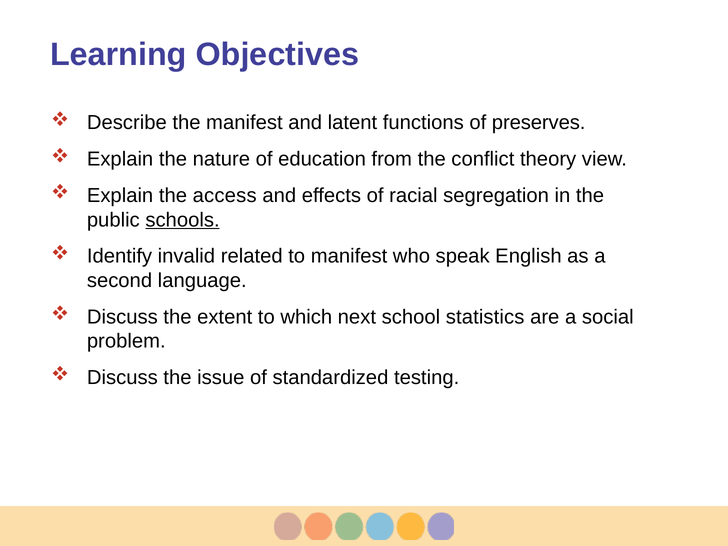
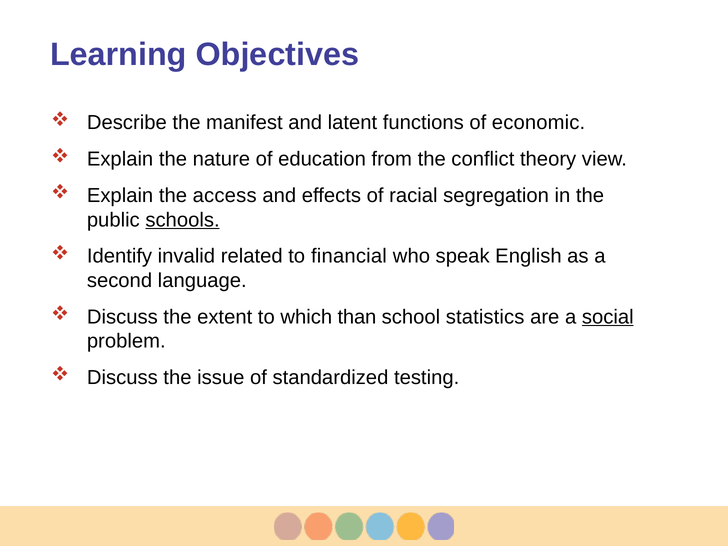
preserves: preserves -> economic
to manifest: manifest -> financial
next: next -> than
social underline: none -> present
